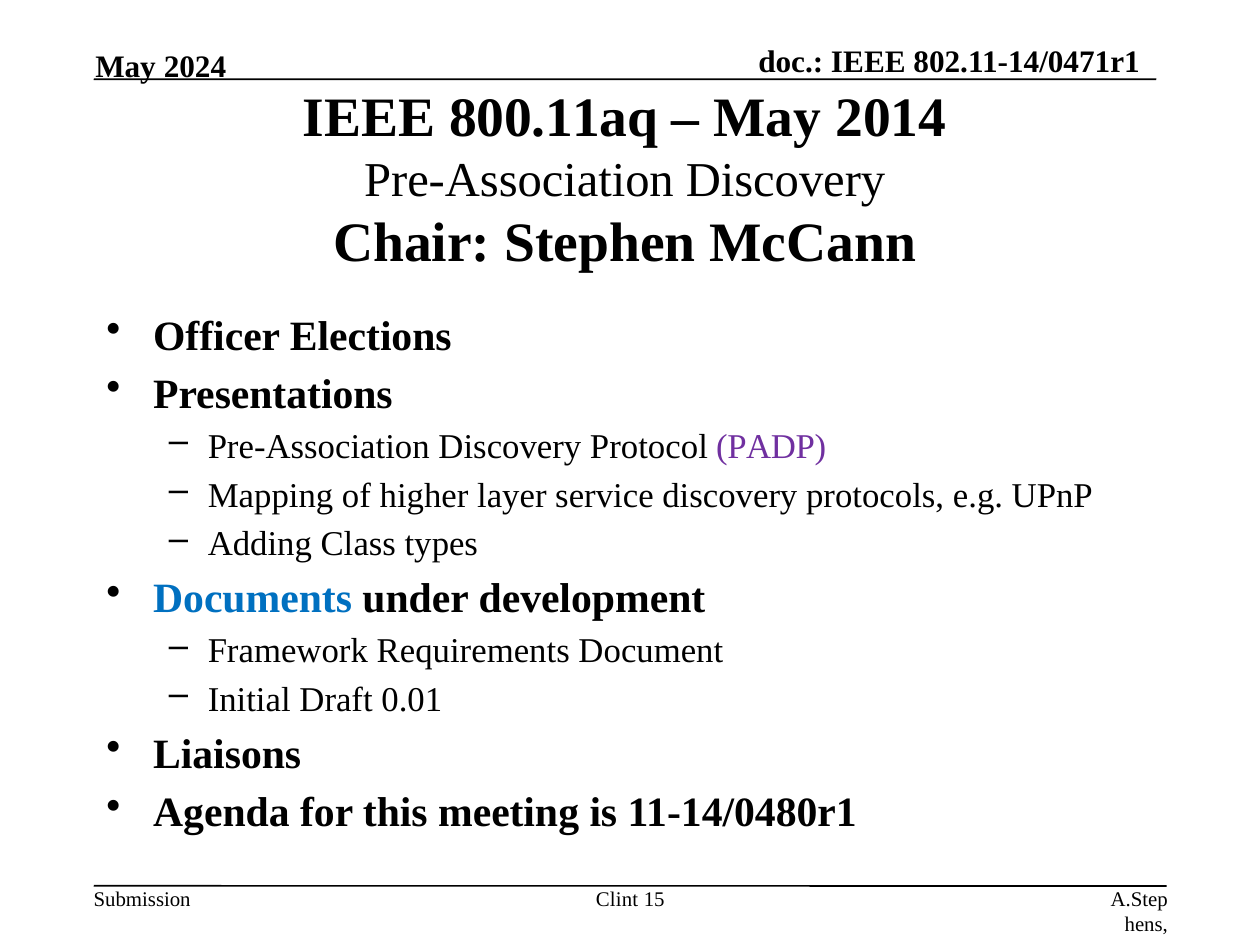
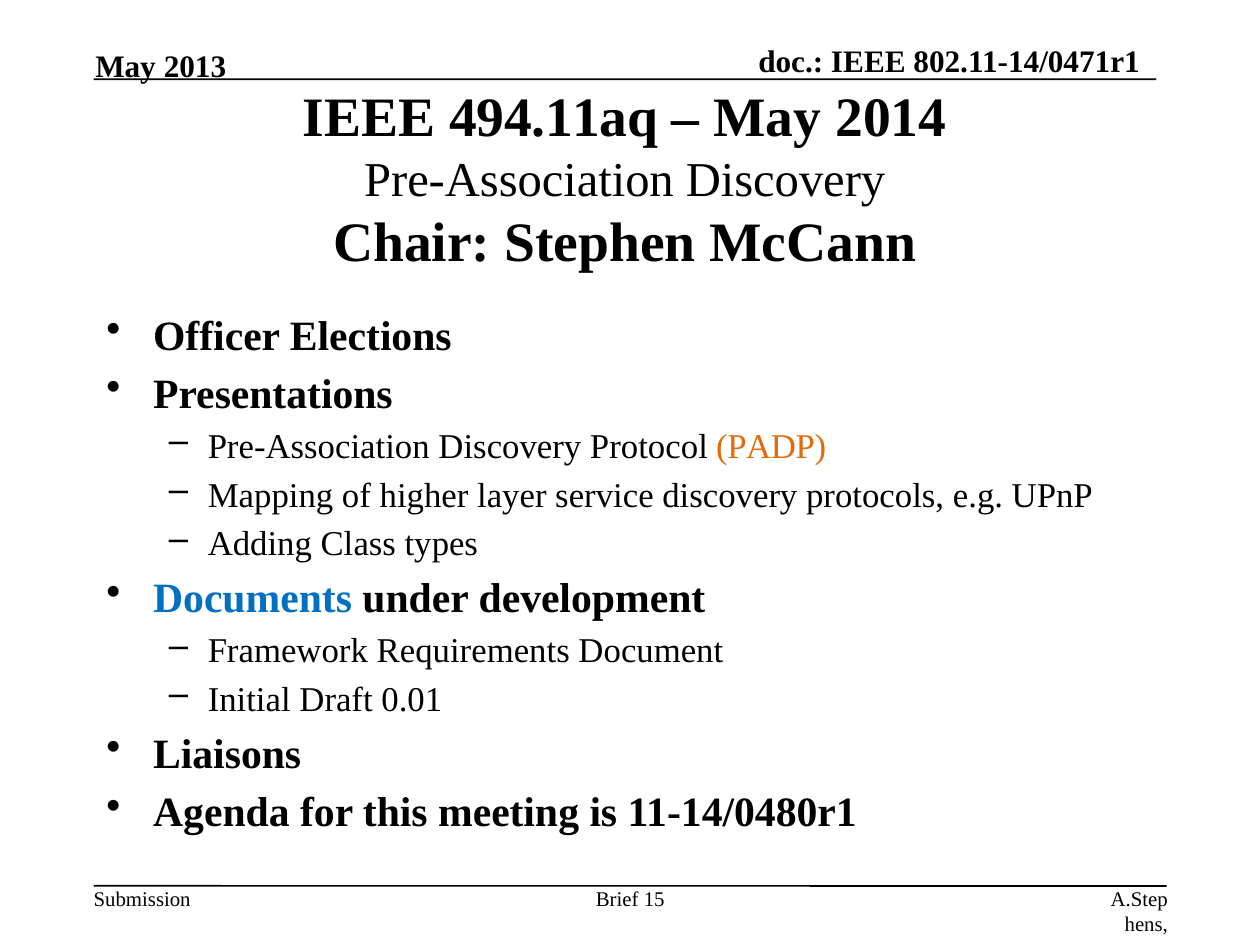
2024: 2024 -> 2013
800.11aq: 800.11aq -> 494.11aq
PADP colour: purple -> orange
Clint: Clint -> Brief
